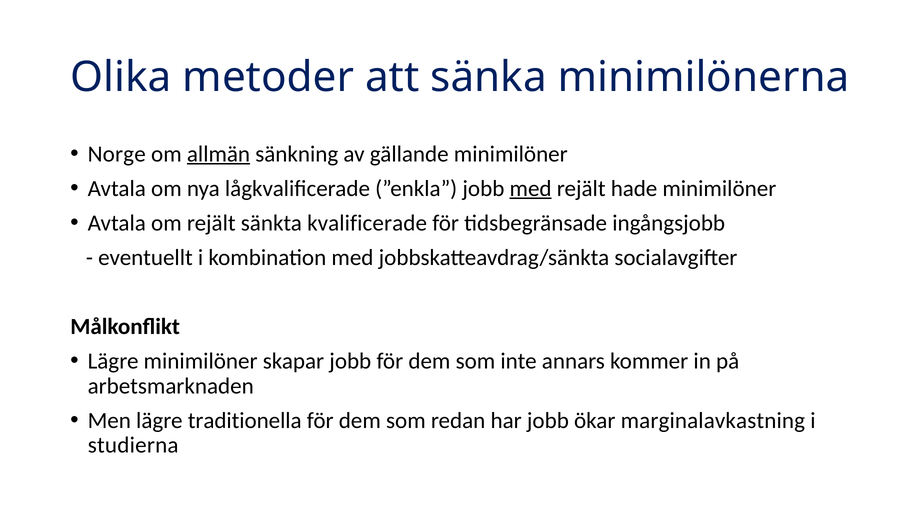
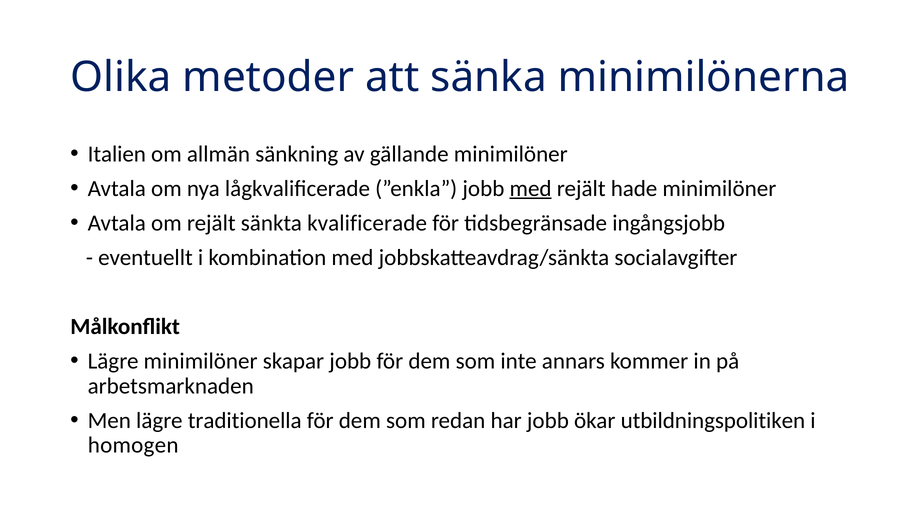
Norge: Norge -> Italien
allmän underline: present -> none
marginalavkastning: marginalavkastning -> utbildningspolitiken
studierna: studierna -> homogen
